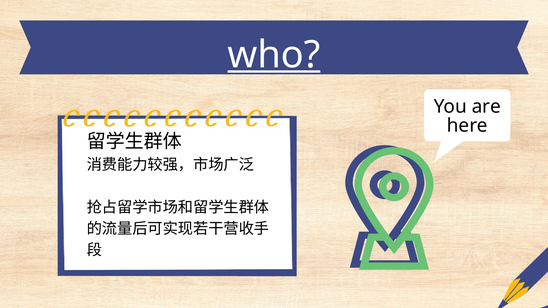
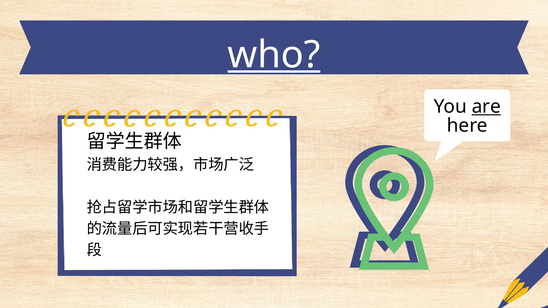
are underline: none -> present
